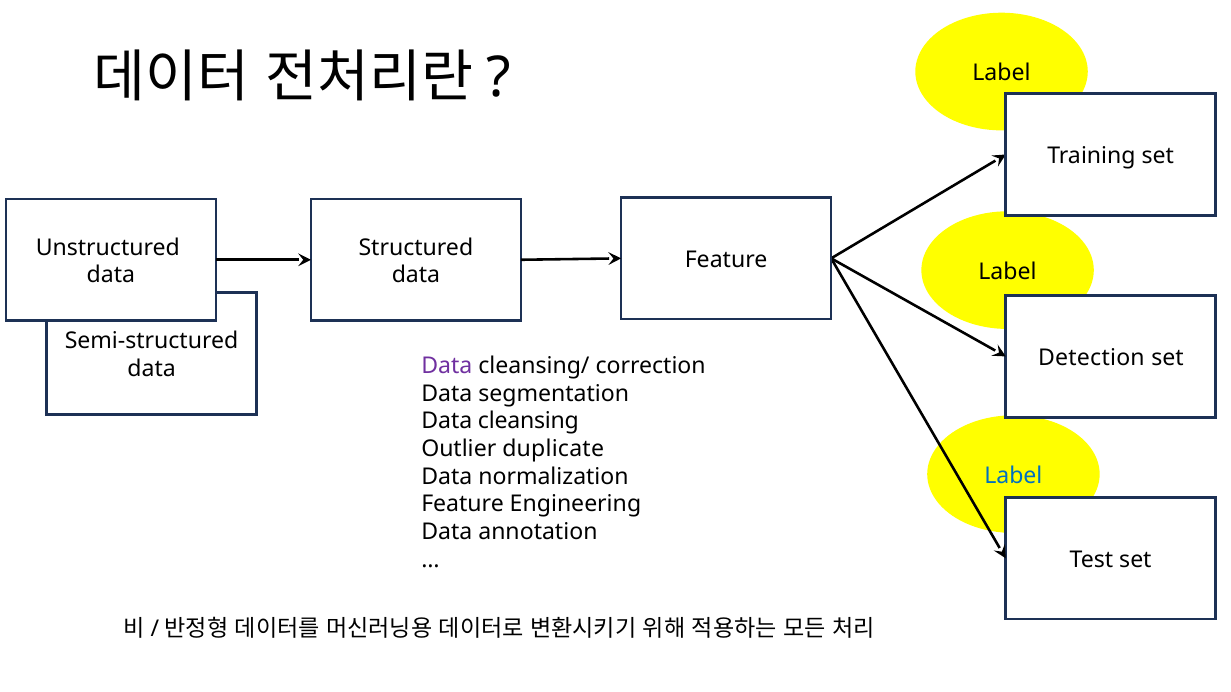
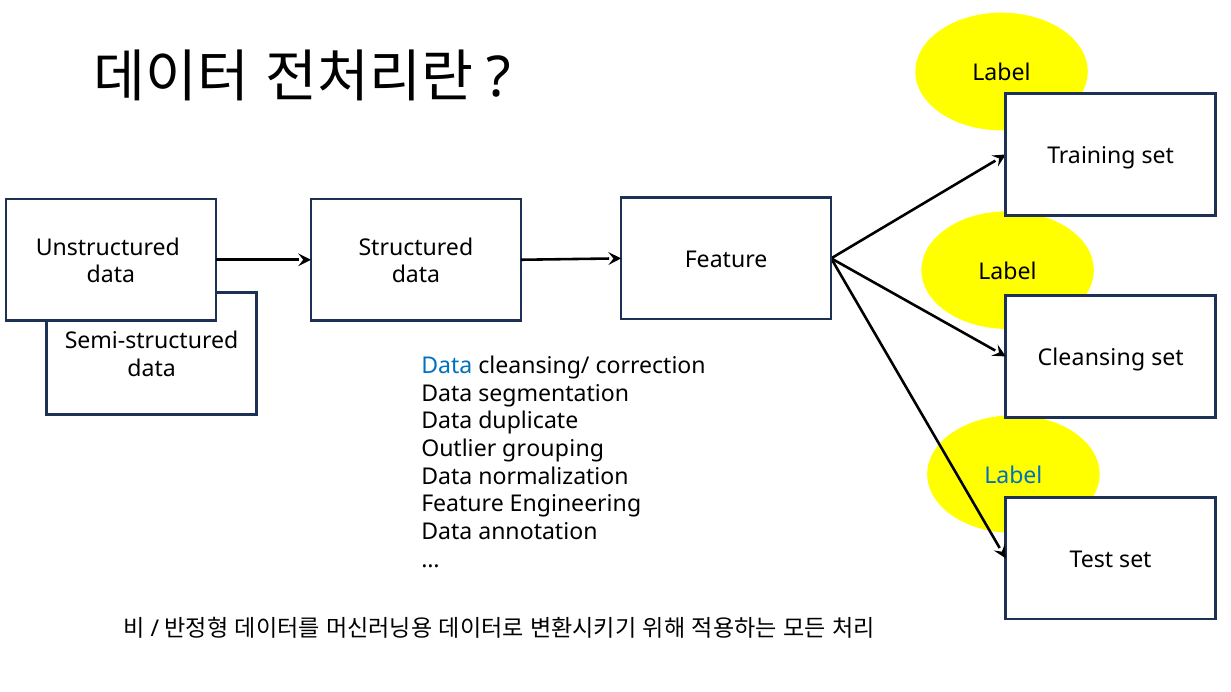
Detection: Detection -> Cleansing
Data at (447, 366) colour: purple -> blue
cleansing: cleansing -> duplicate
duplicate: duplicate -> grouping
